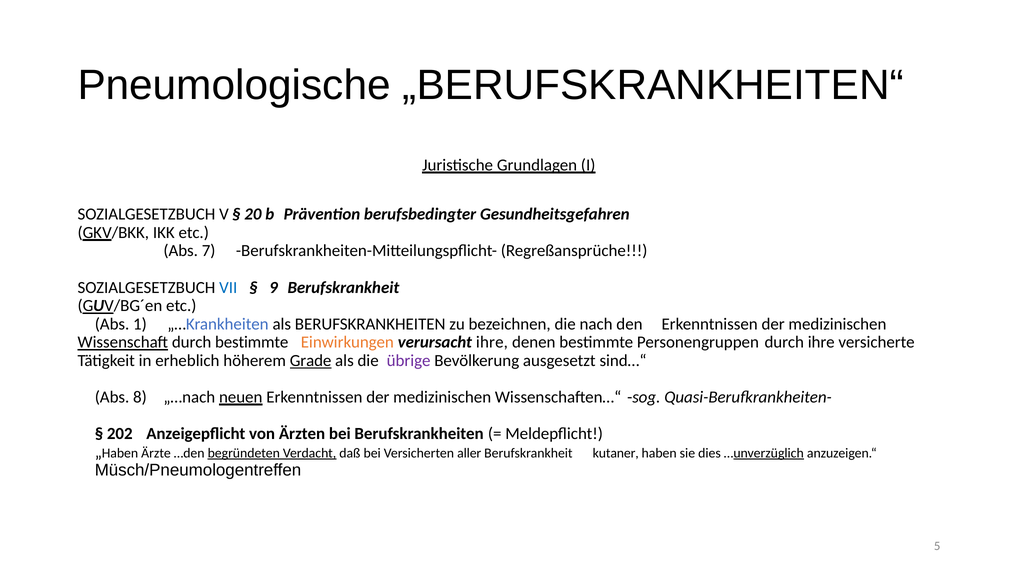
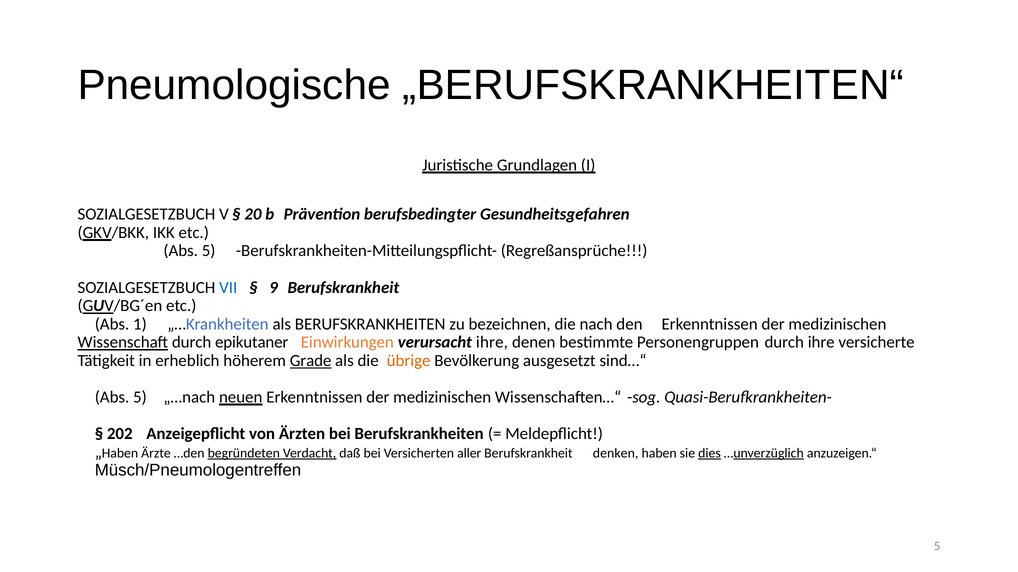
7 at (209, 251): 7 -> 5
durch bestimmte: bestimmte -> epikutaner
übrige colour: purple -> orange
8 at (140, 398): 8 -> 5
kutaner: kutaner -> denken
dies underline: none -> present
